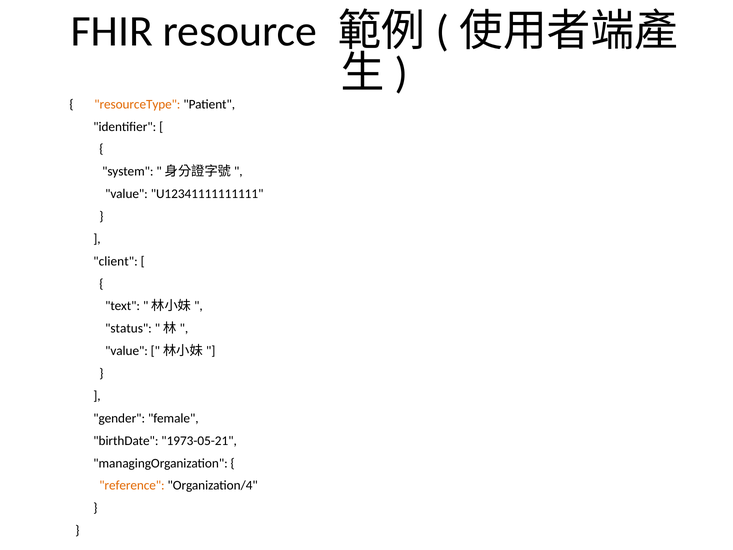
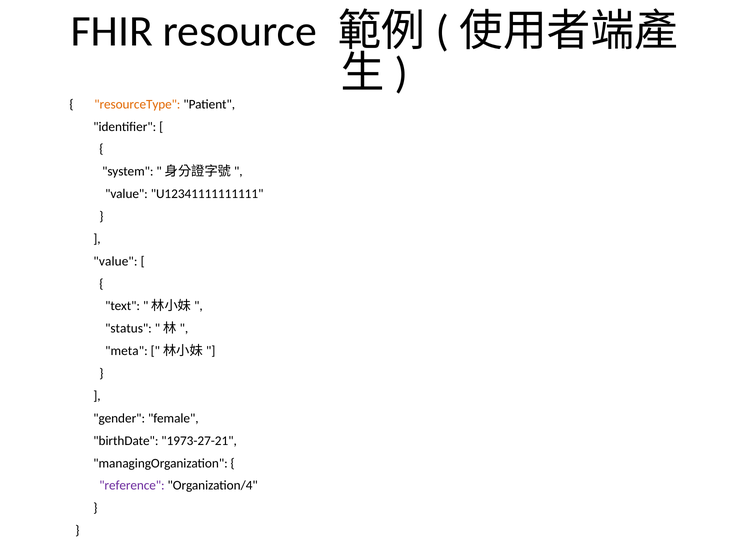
client at (115, 261): client -> value
value at (126, 351): value -> meta
1973-05-21: 1973-05-21 -> 1973-27-21
reference colour: orange -> purple
